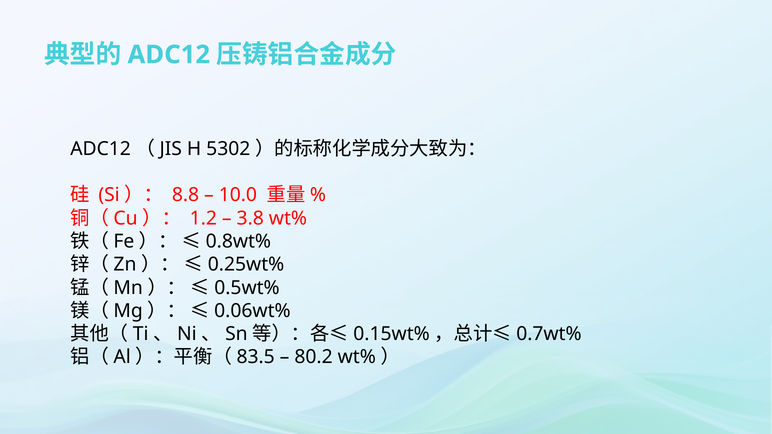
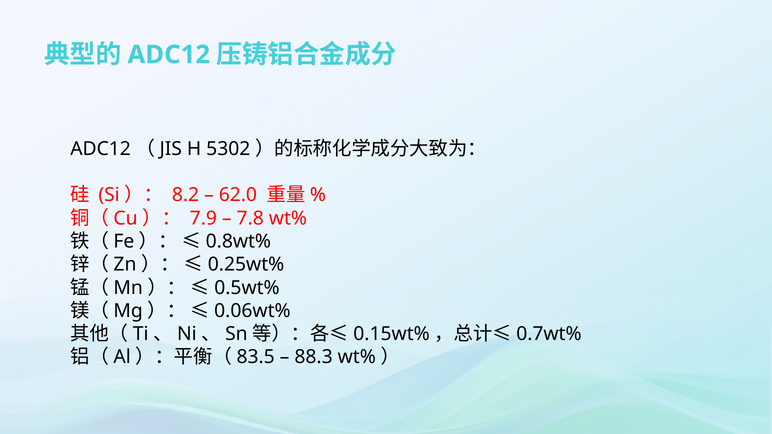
8.8: 8.8 -> 8.2
10.0: 10.0 -> 62.0
1.2: 1.2 -> 7.9
3.8: 3.8 -> 7.8
80.2: 80.2 -> 88.3
